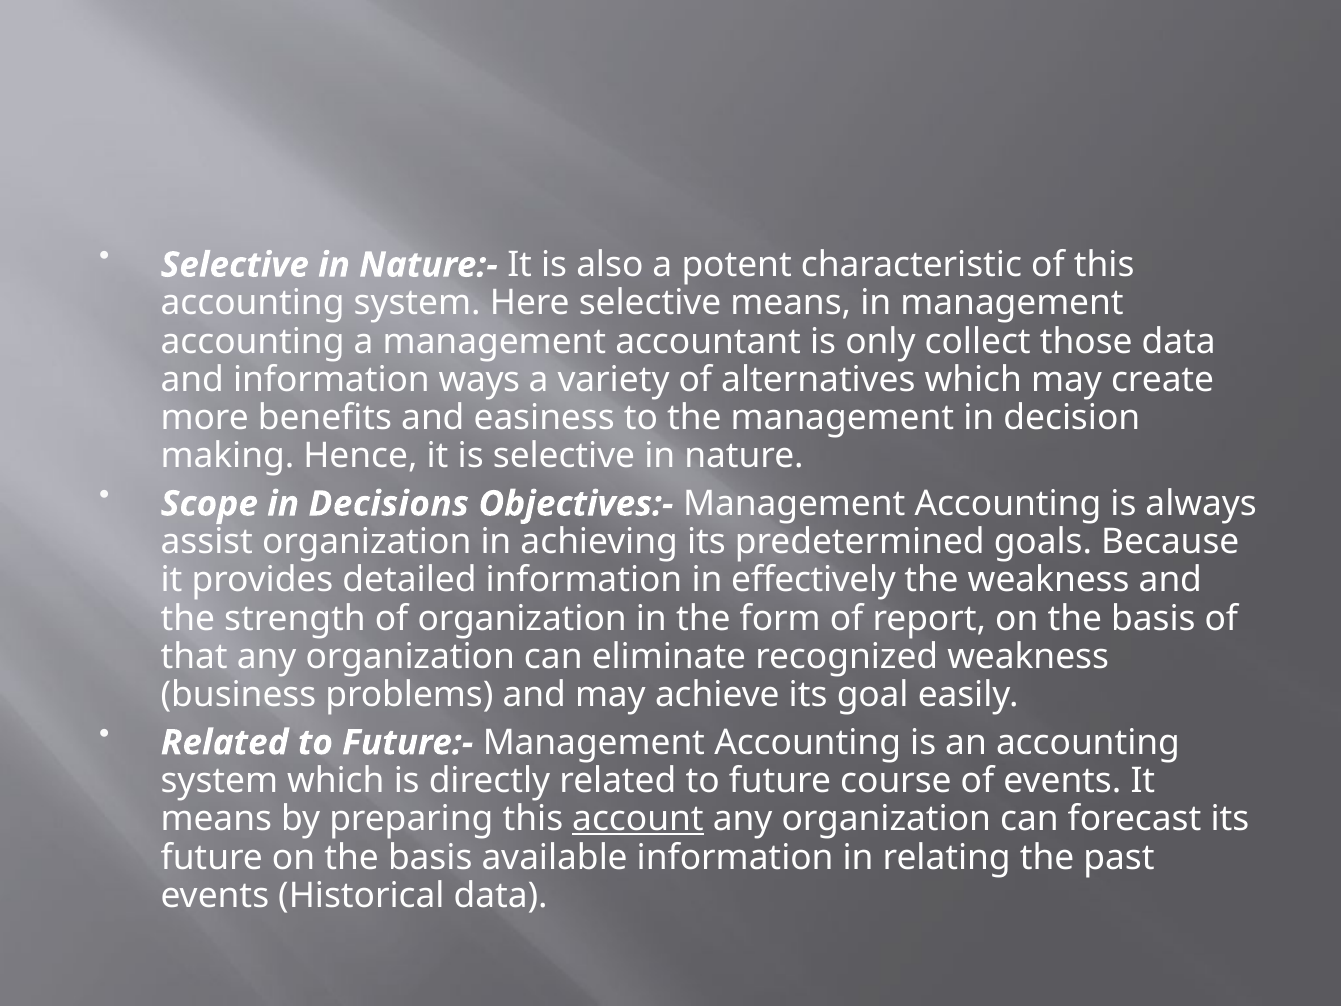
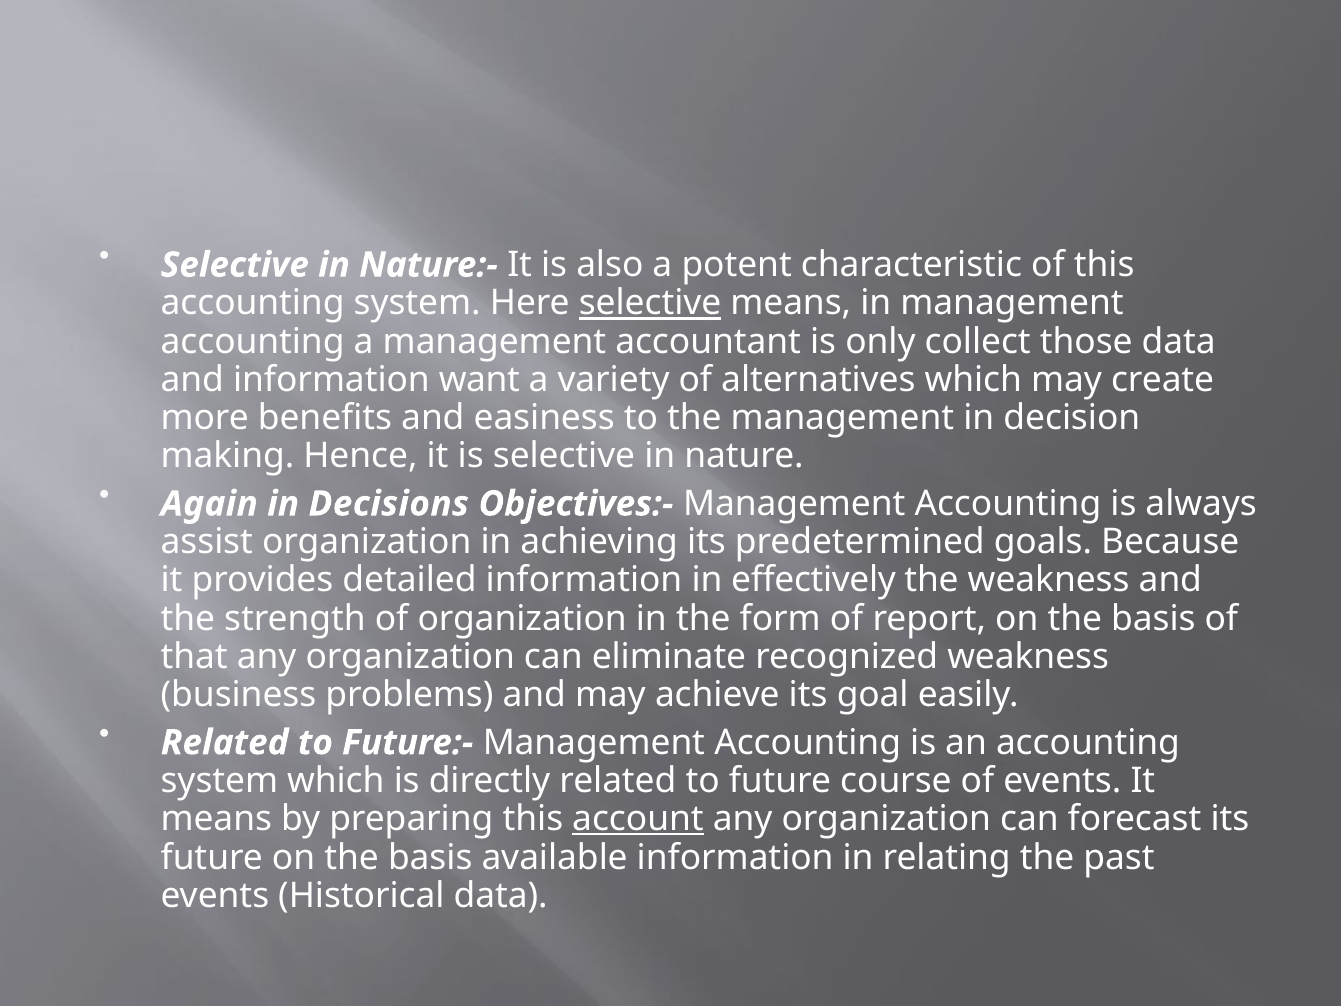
selective at (650, 303) underline: none -> present
ways: ways -> want
Scope: Scope -> Again
